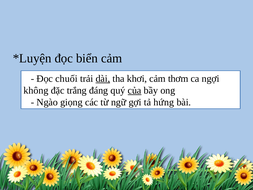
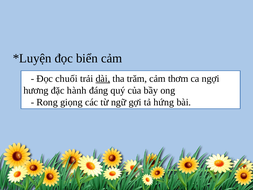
khơi: khơi -> trăm
không: không -> hương
trắng: trắng -> hành
của underline: present -> none
Ngào: Ngào -> Rong
